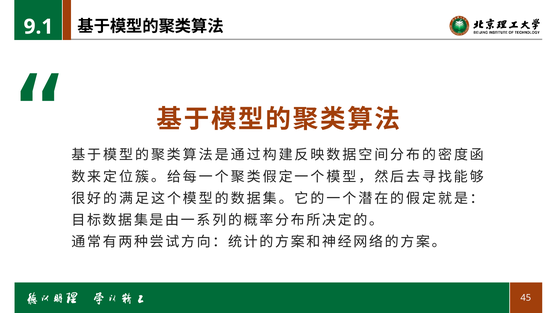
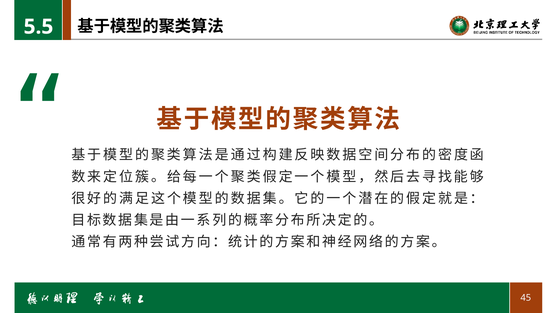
9.1: 9.1 -> 5.5
